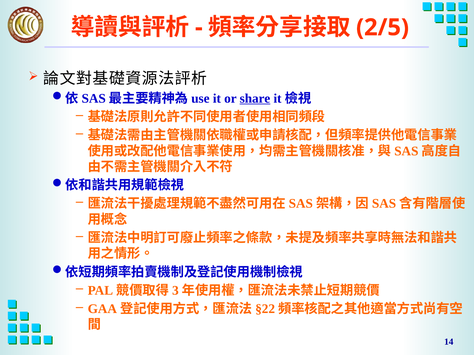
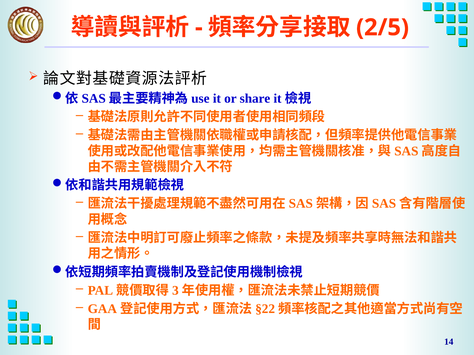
share underline: present -> none
